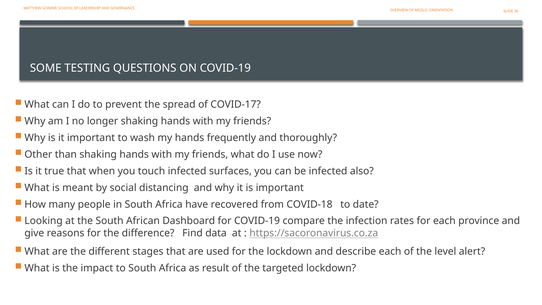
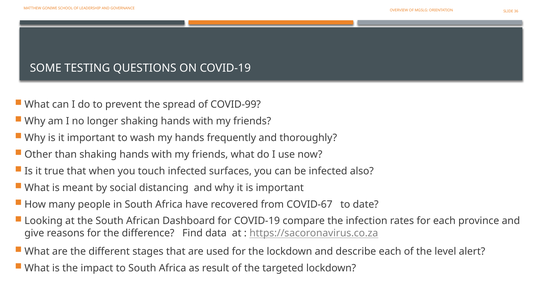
COVID-17: COVID-17 -> COVID-99
COVID-18: COVID-18 -> COVID-67
